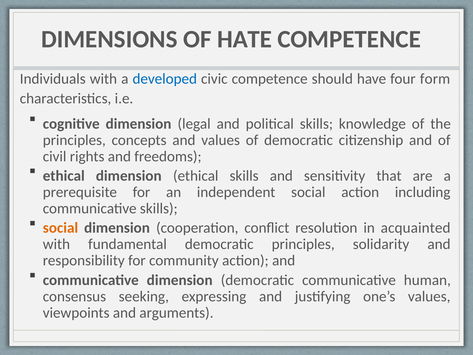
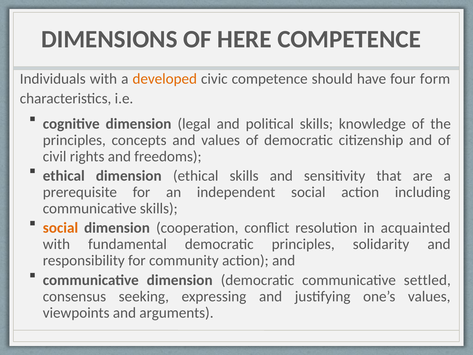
HATE: HATE -> HERE
developed colour: blue -> orange
human: human -> settled
